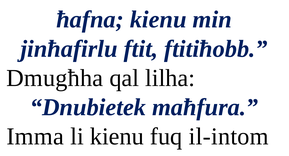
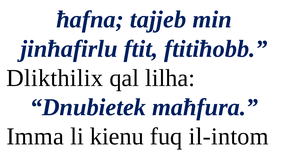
ħafna kienu: kienu -> tajjeb
Dmugħha: Dmugħha -> Dlikthilix
